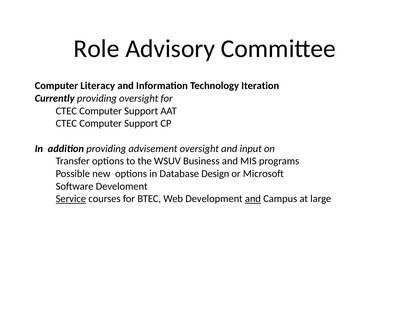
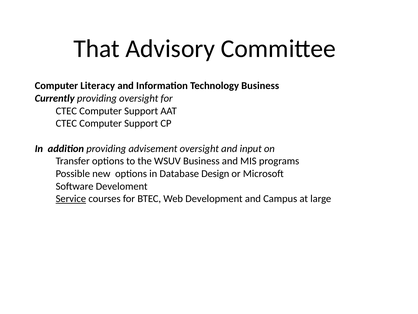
Role: Role -> That
Technology Iteration: Iteration -> Business
and at (253, 199) underline: present -> none
